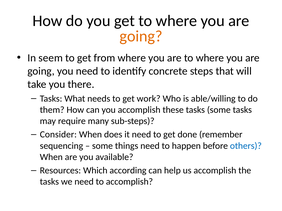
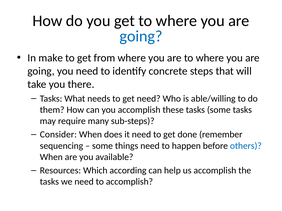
going at (141, 36) colour: orange -> blue
seem: seem -> make
get work: work -> need
